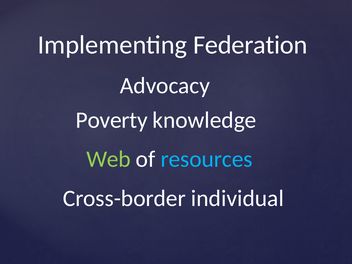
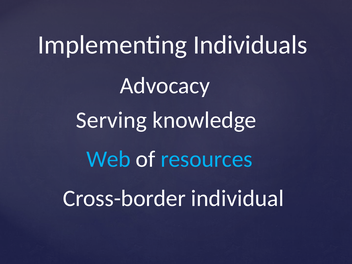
Federation: Federation -> Individuals
Poverty: Poverty -> Serving
Web colour: light green -> light blue
